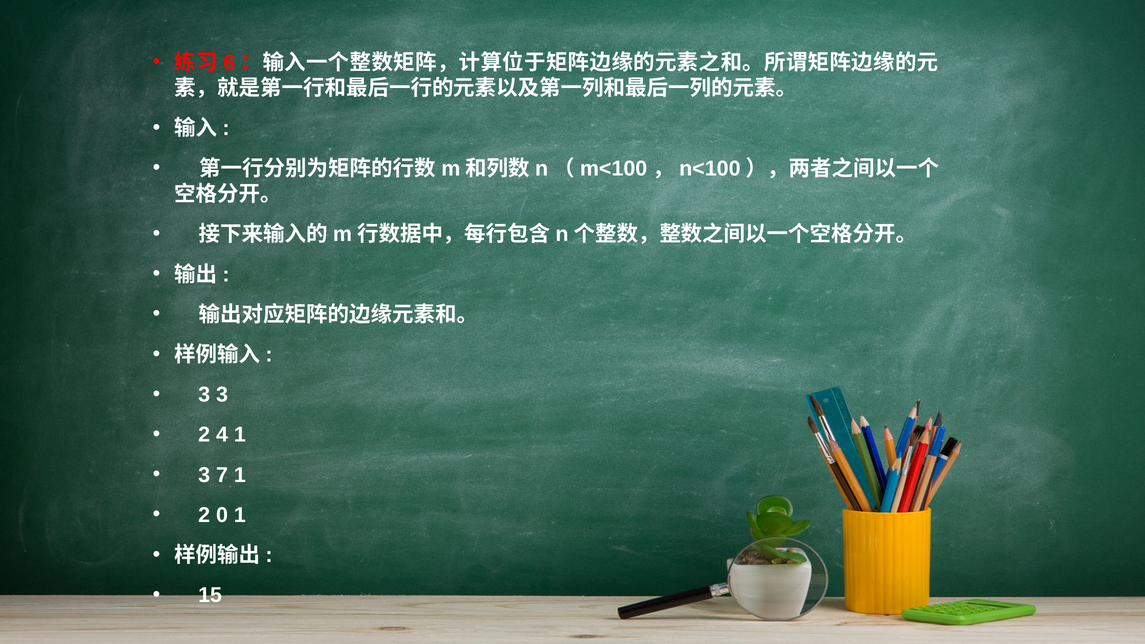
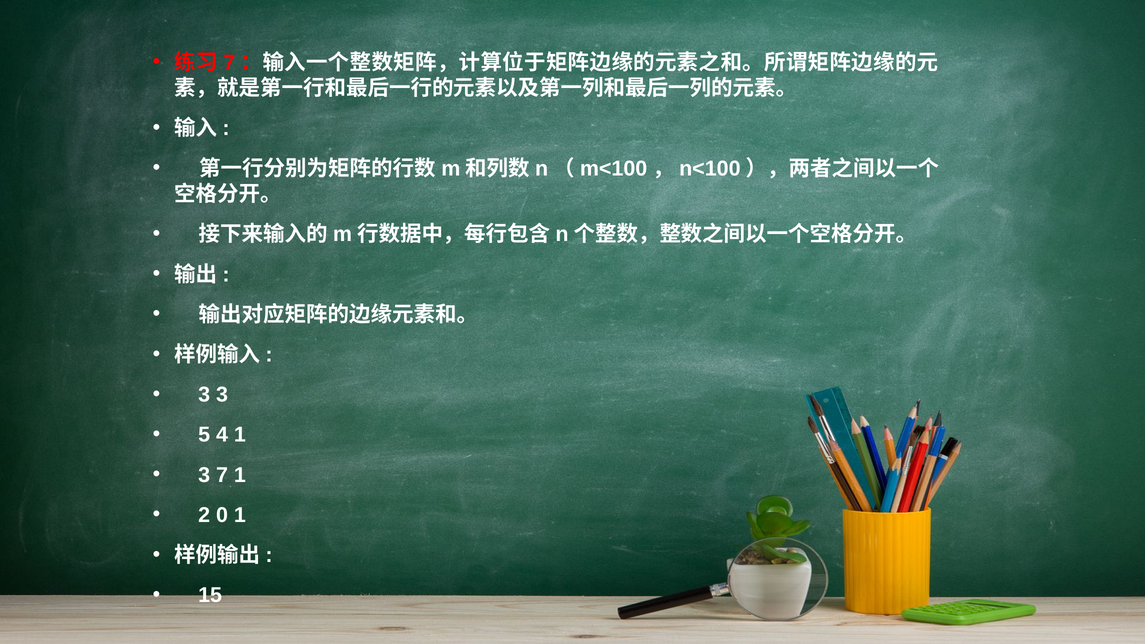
6 at (229, 63): 6 -> 7
2 at (204, 435): 2 -> 5
